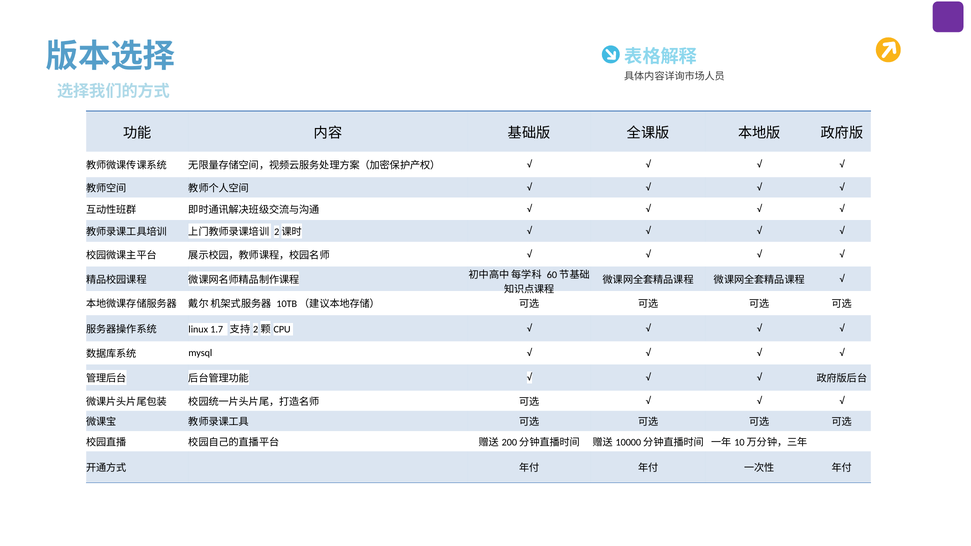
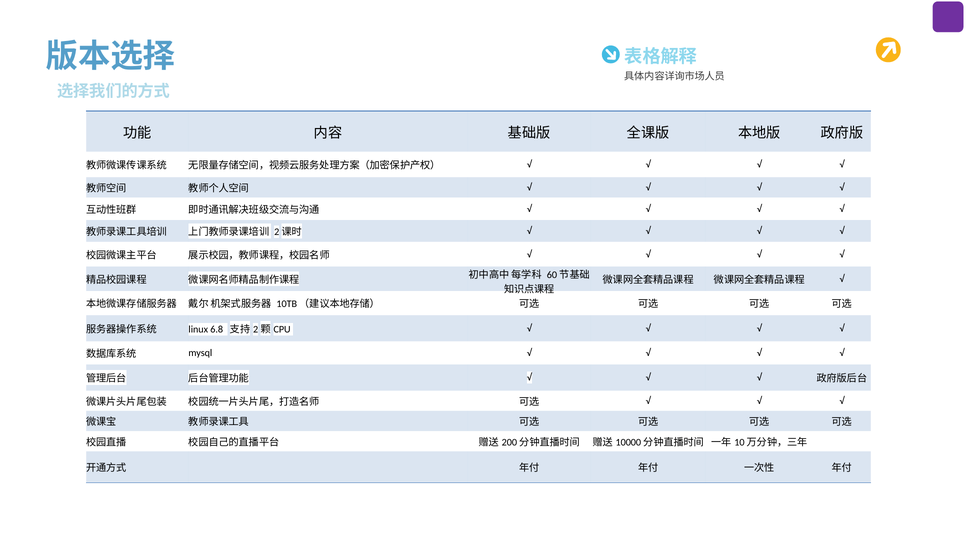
1.7: 1.7 -> 6.8
